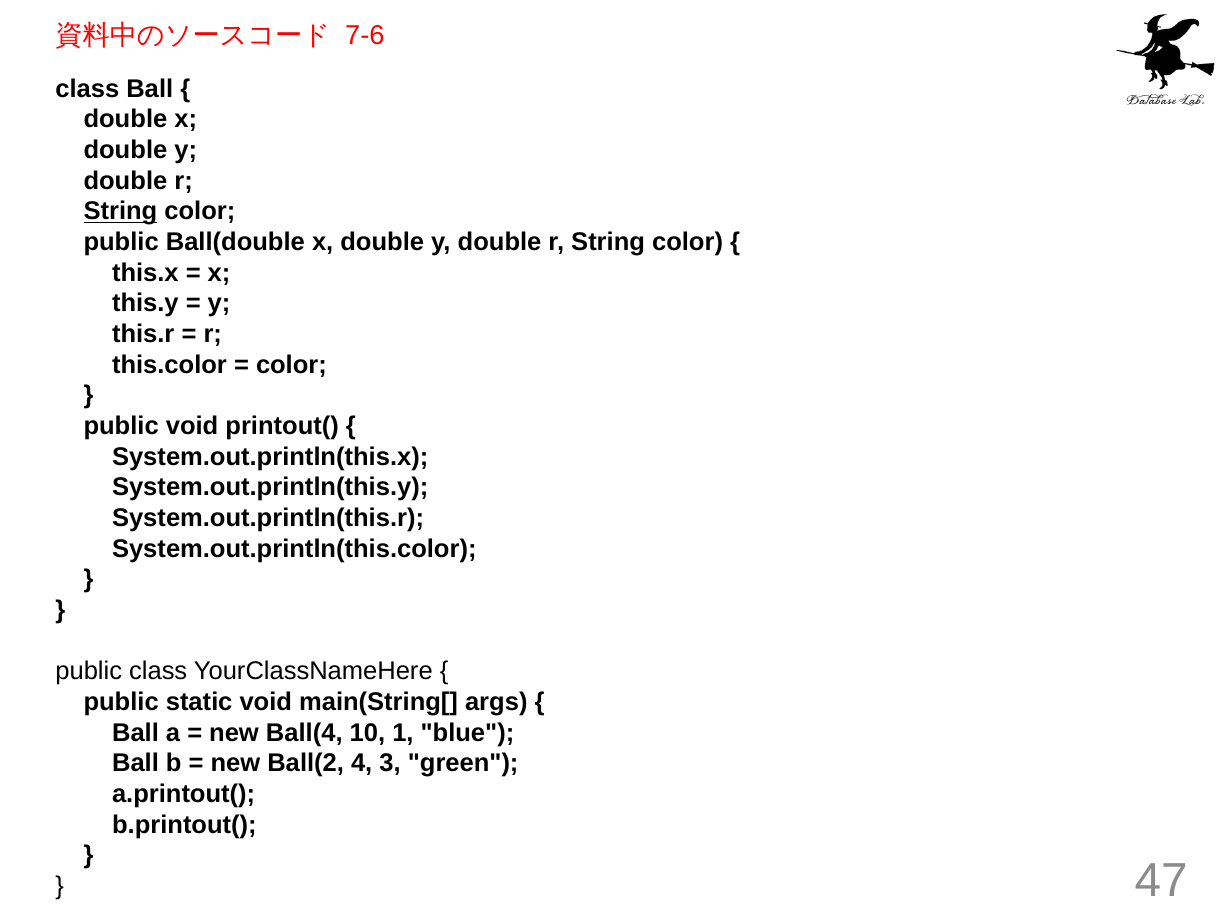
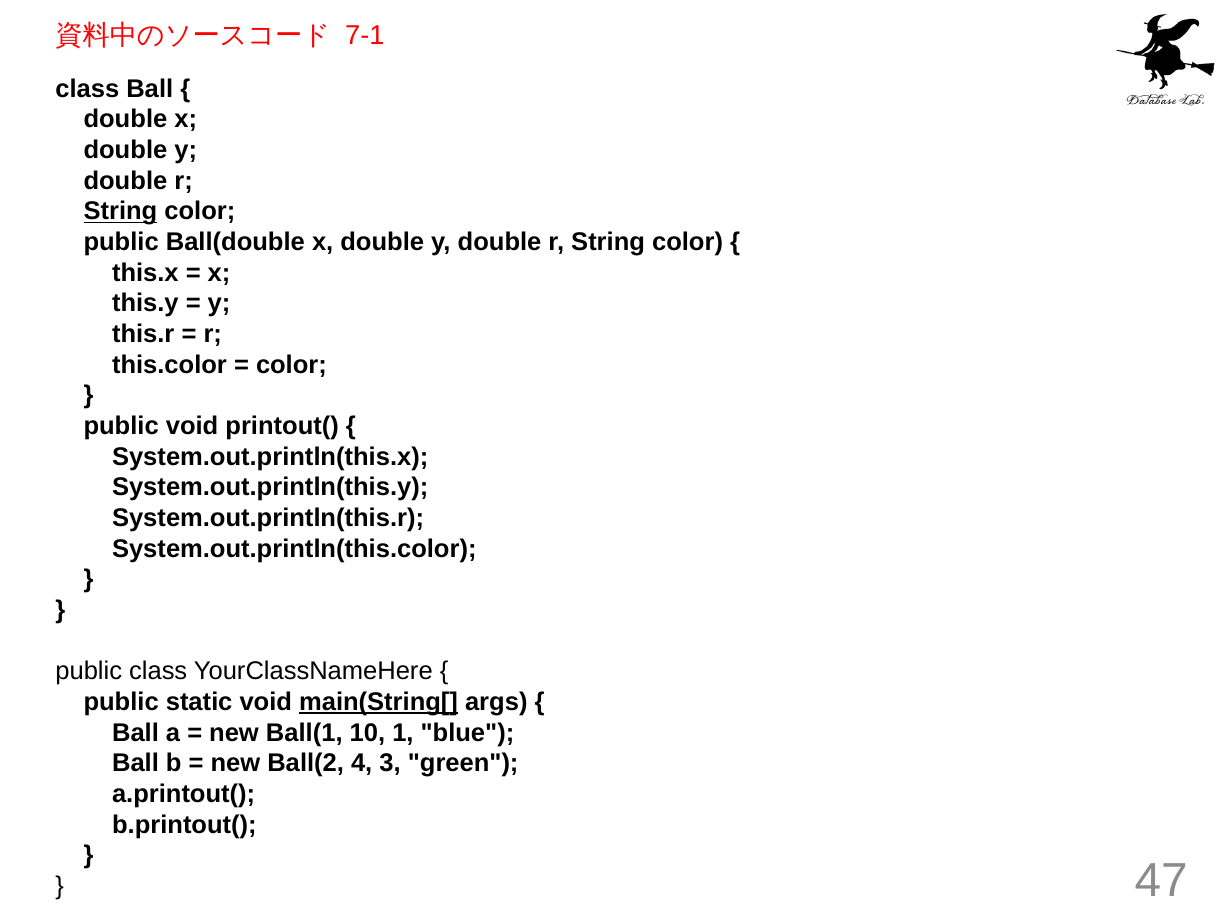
7-6: 7-6 -> 7-1
main(String[ underline: none -> present
Ball(4: Ball(4 -> Ball(1
